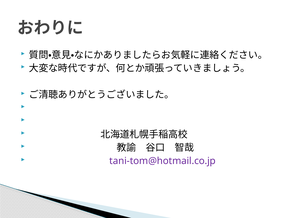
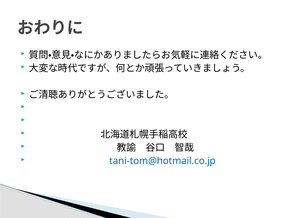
tani-tom@hotmail.co.jp colour: purple -> blue
